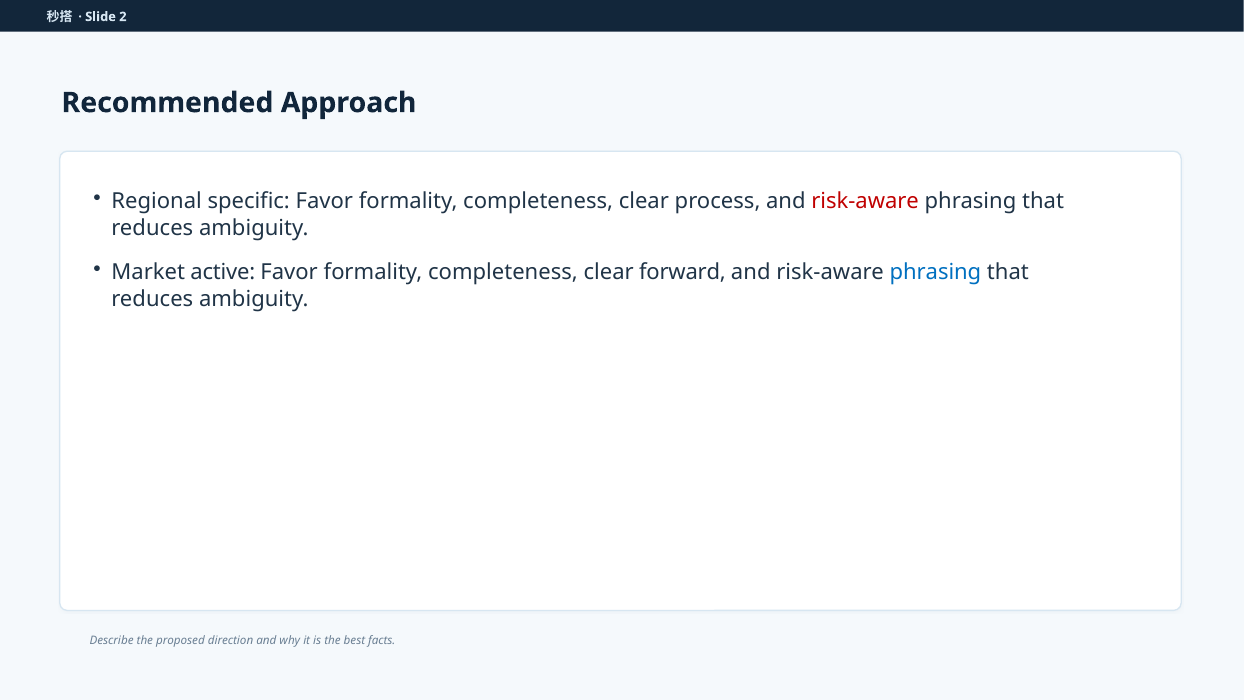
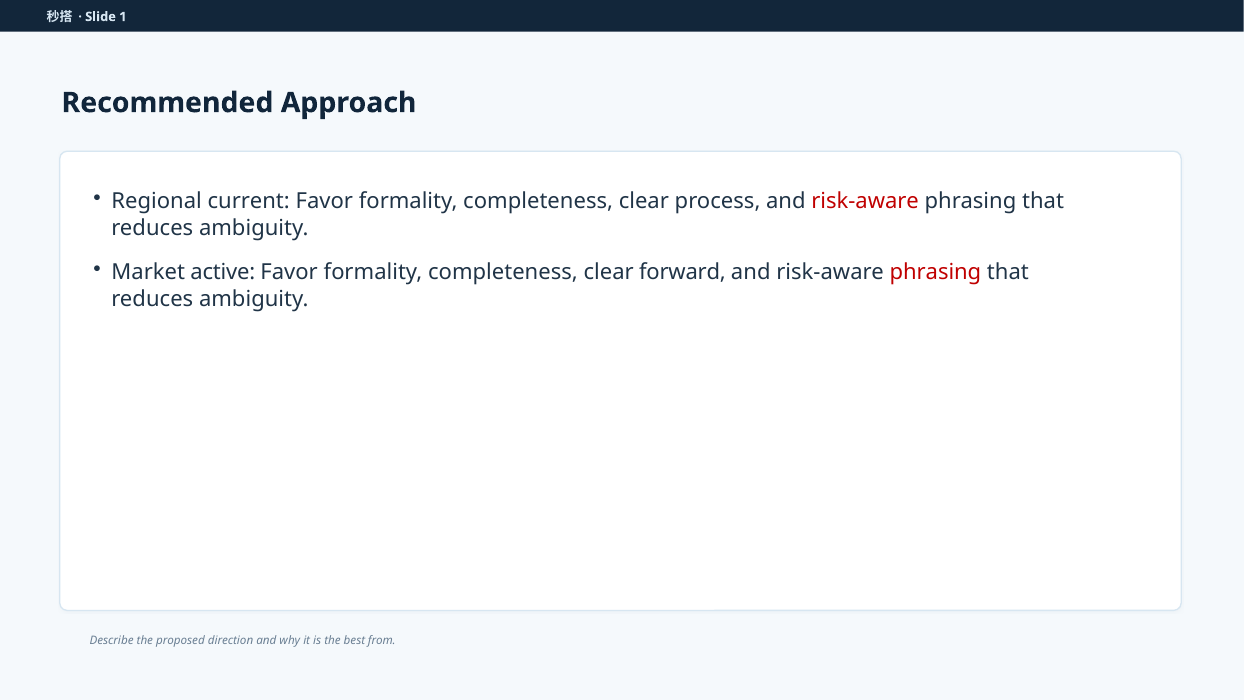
2: 2 -> 1
specific: specific -> current
phrasing at (935, 272) colour: blue -> red
facts: facts -> from
